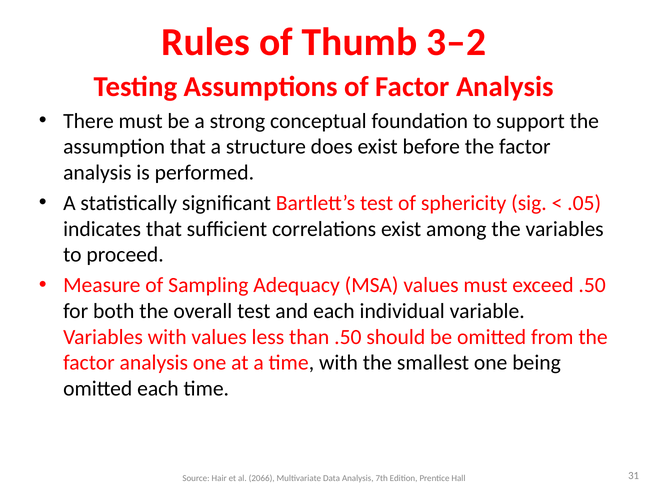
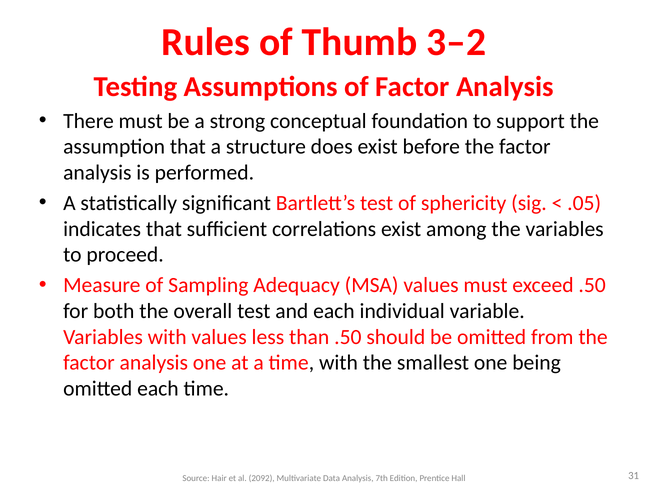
2066: 2066 -> 2092
